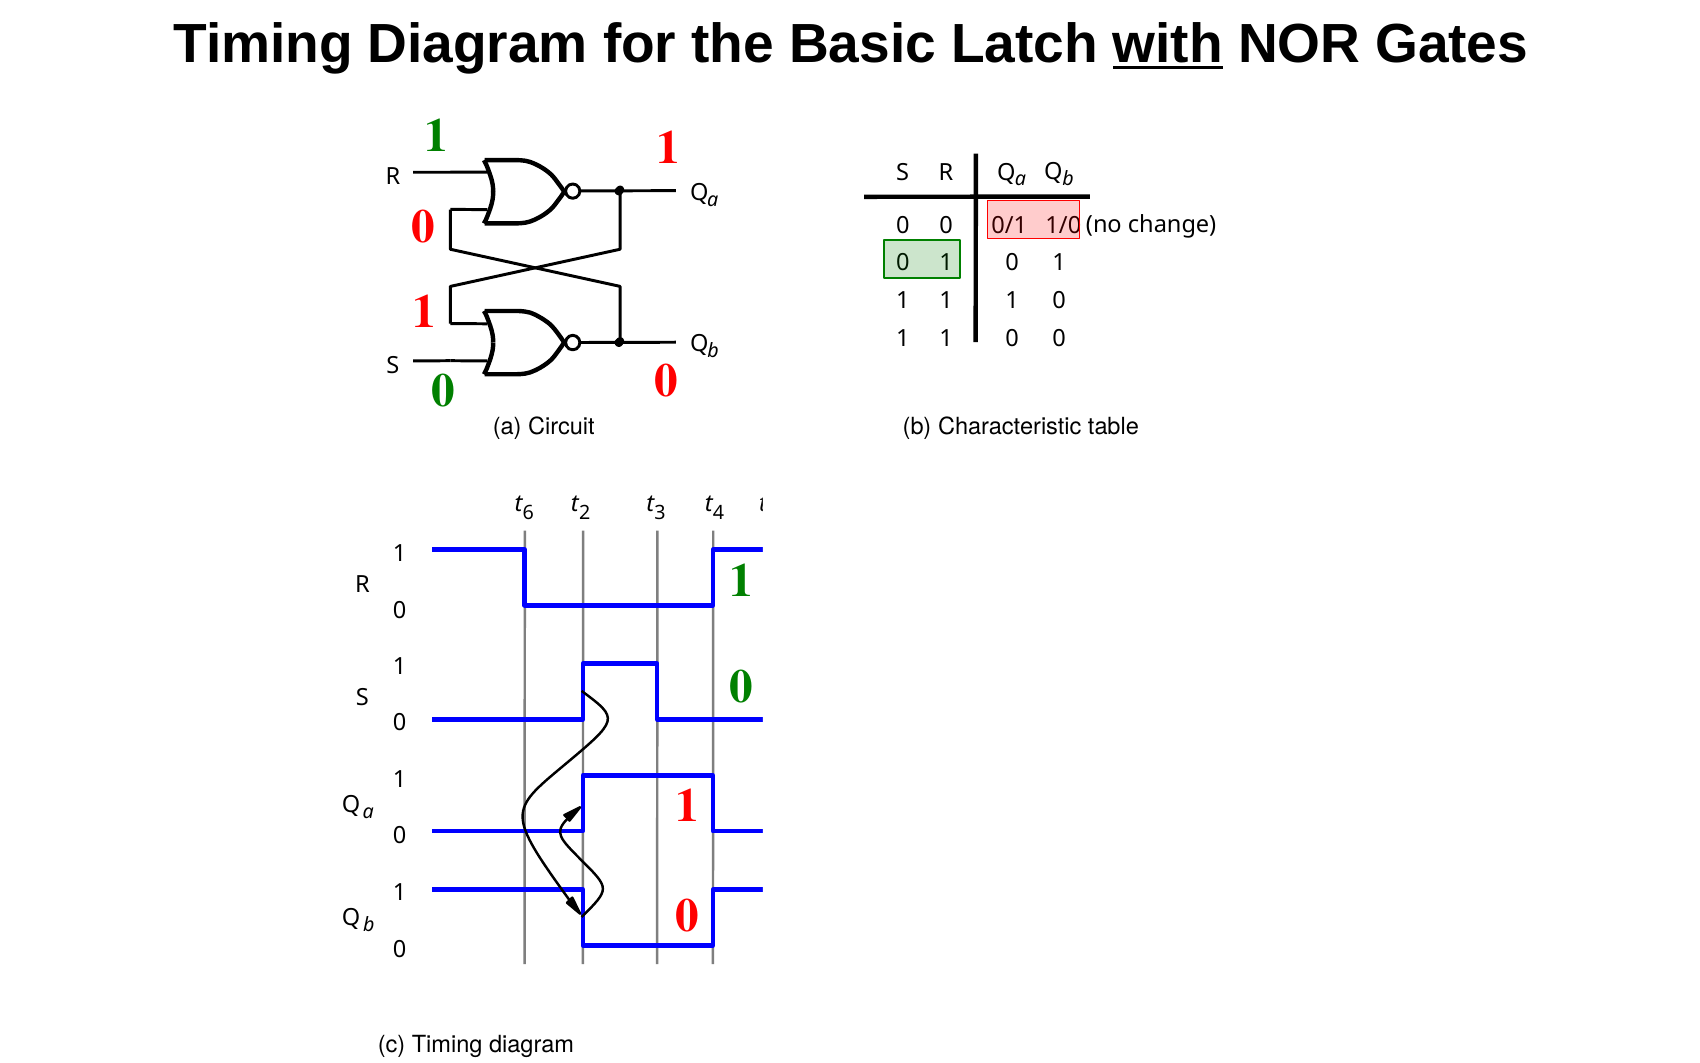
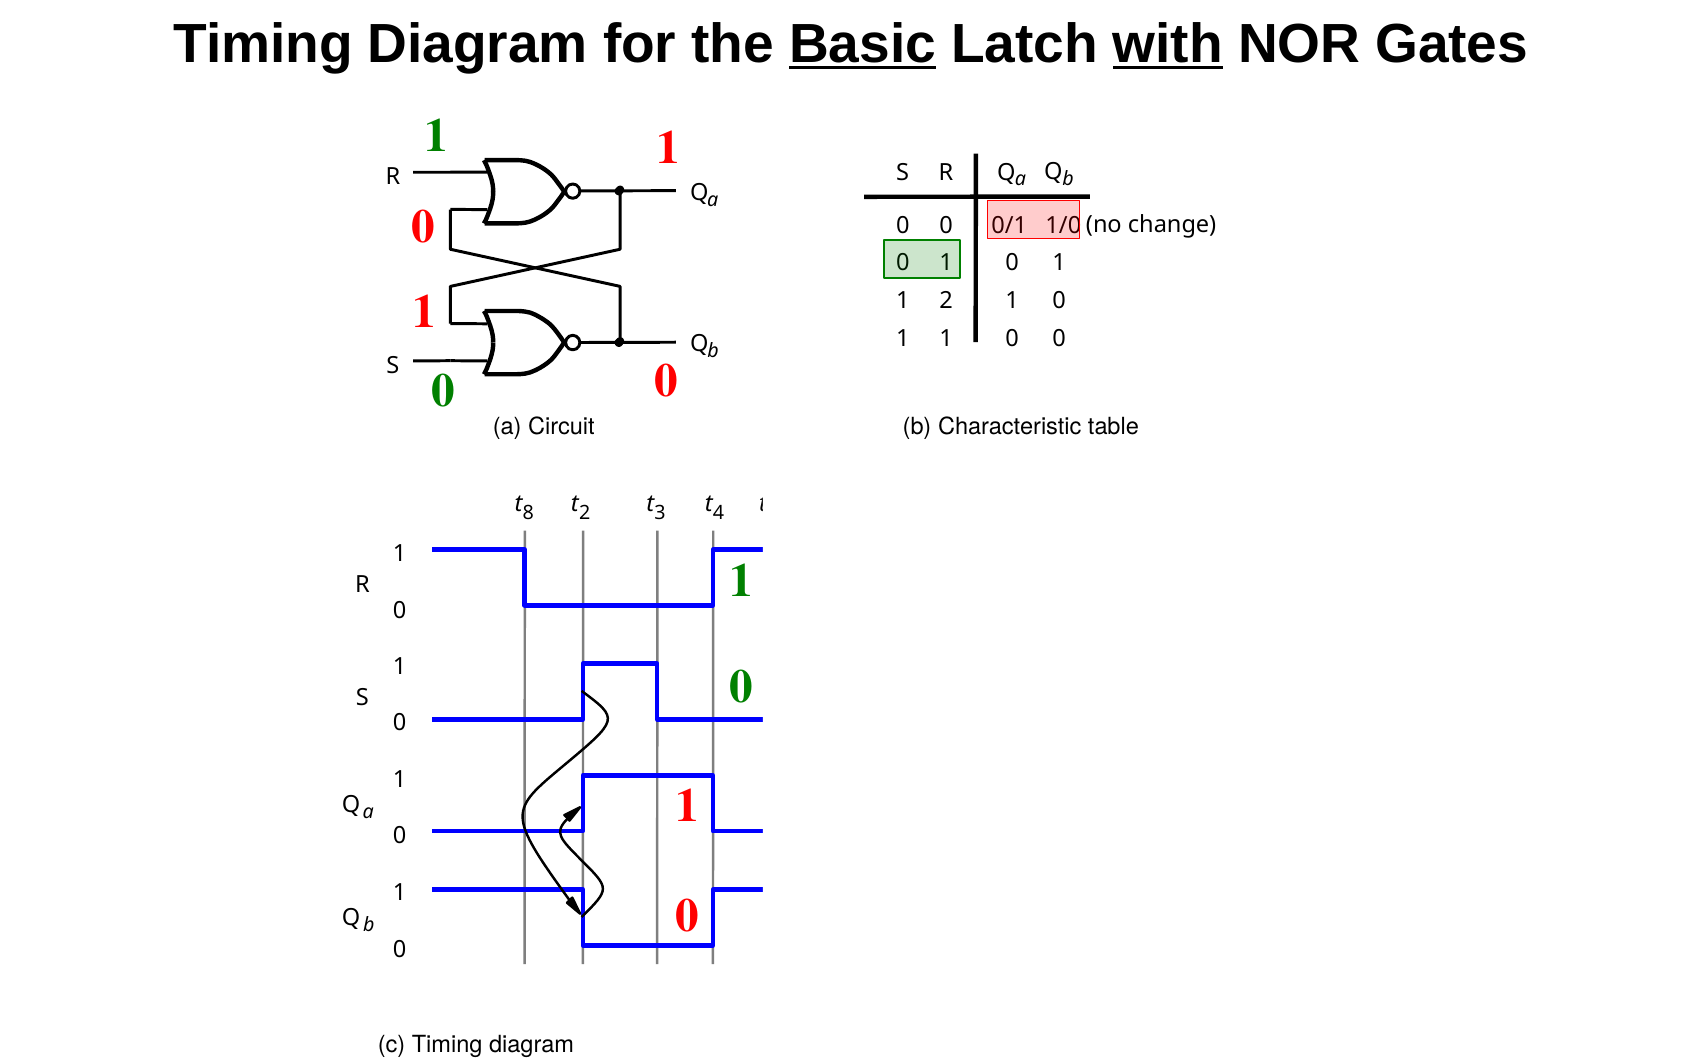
Basic underline: none -> present
1 at (946, 301): 1 -> 2
6 at (528, 513): 6 -> 8
